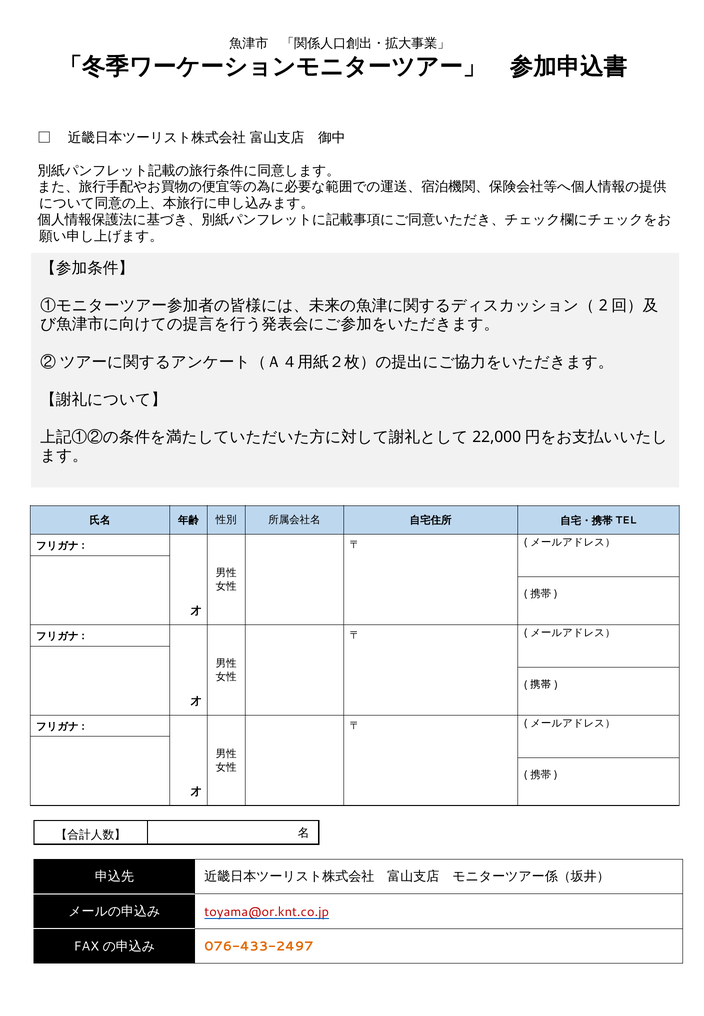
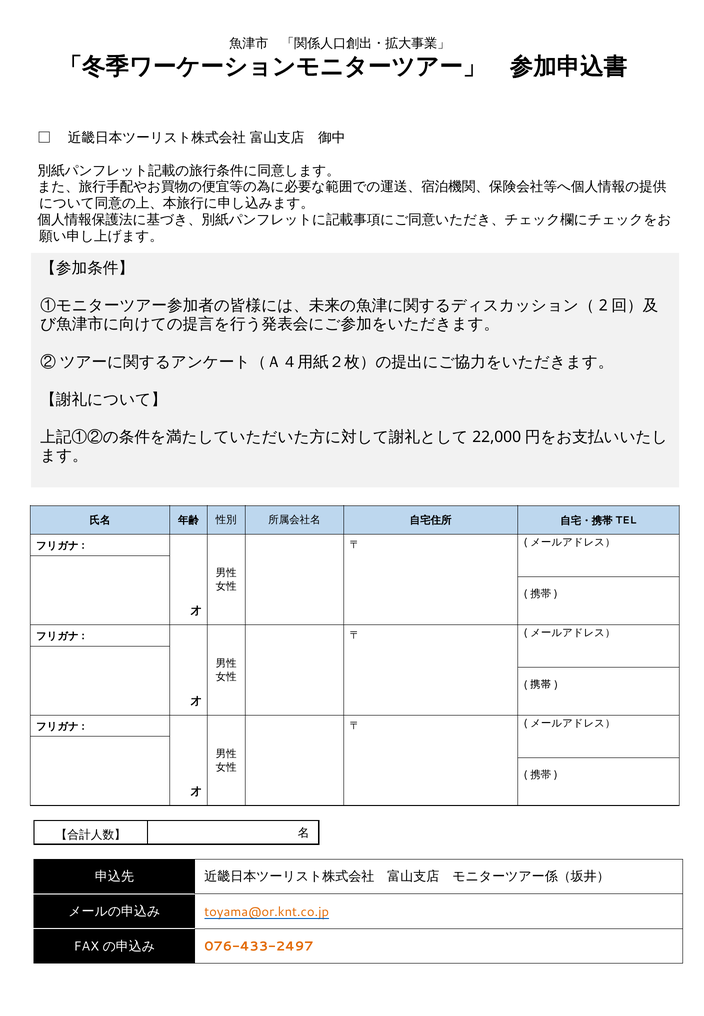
toyama@or.knt.co.jp colour: red -> orange
